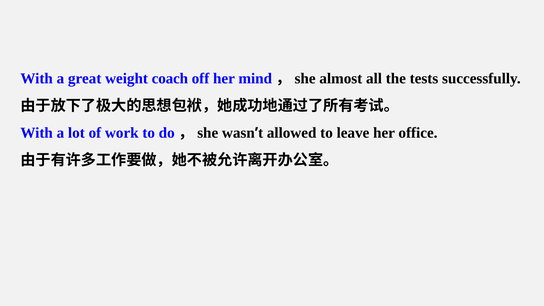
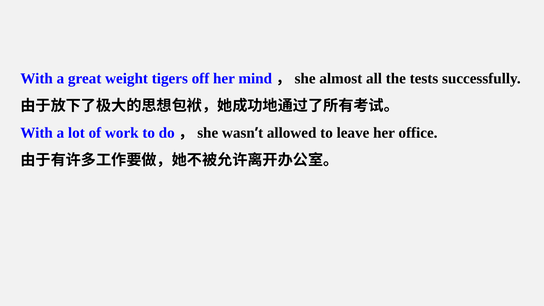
coach: coach -> tigers
